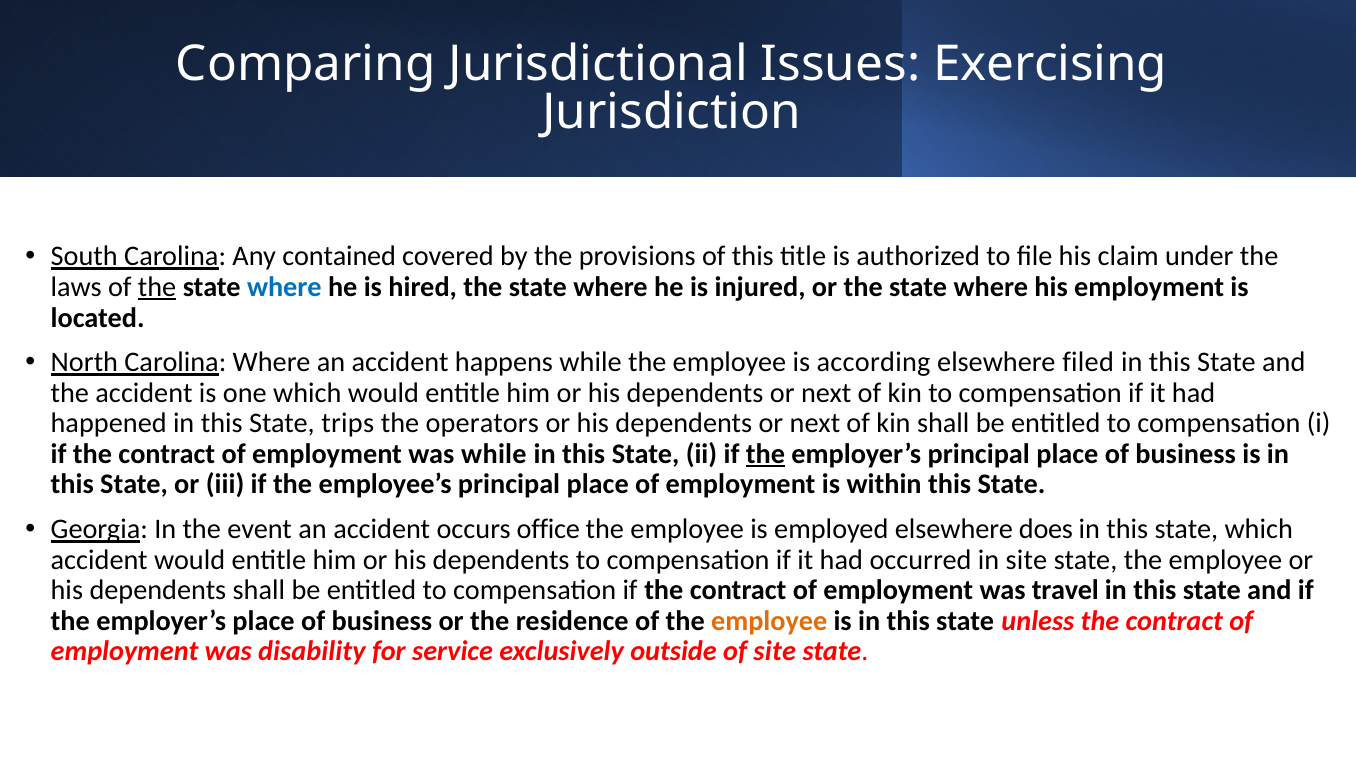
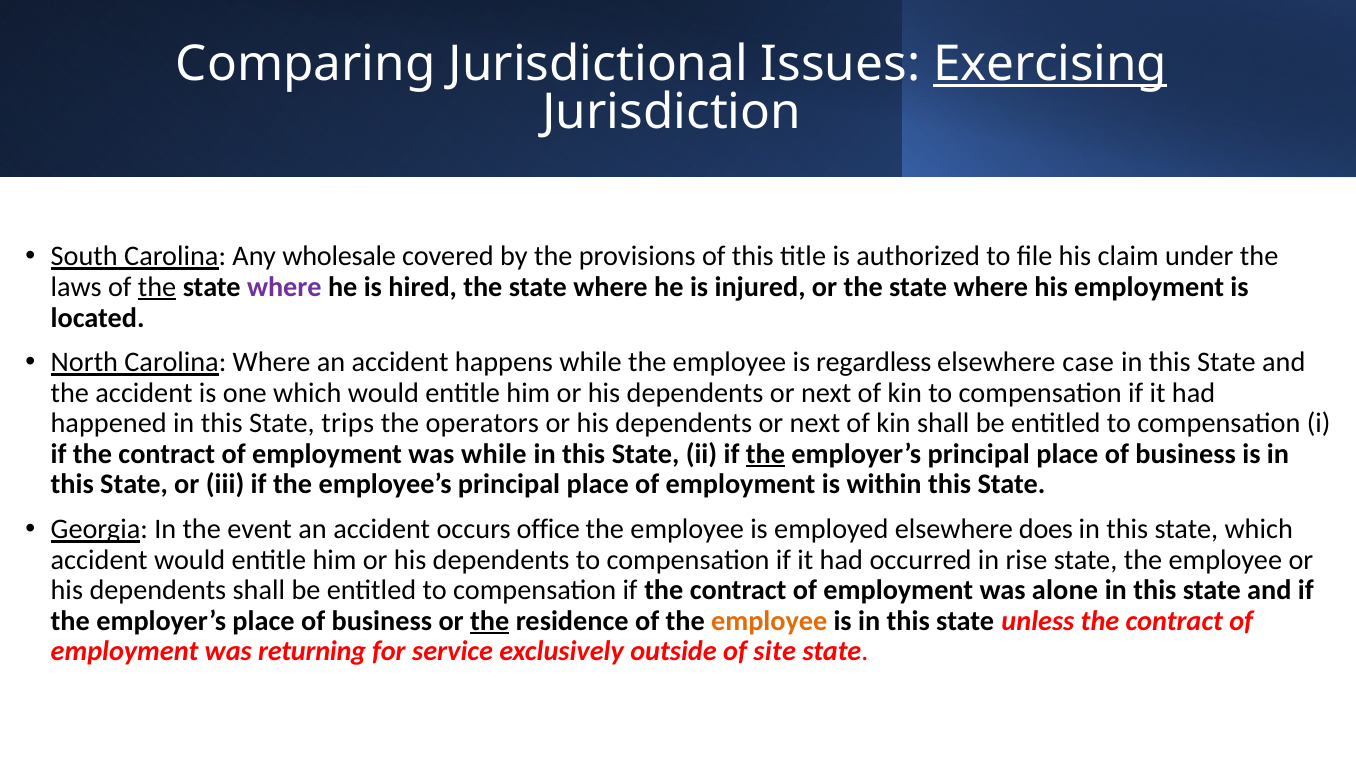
Exercising underline: none -> present
contained: contained -> wholesale
where at (284, 287) colour: blue -> purple
according: according -> regardless
filed: filed -> case
in site: site -> rise
travel: travel -> alone
the at (490, 621) underline: none -> present
disability: disability -> returning
